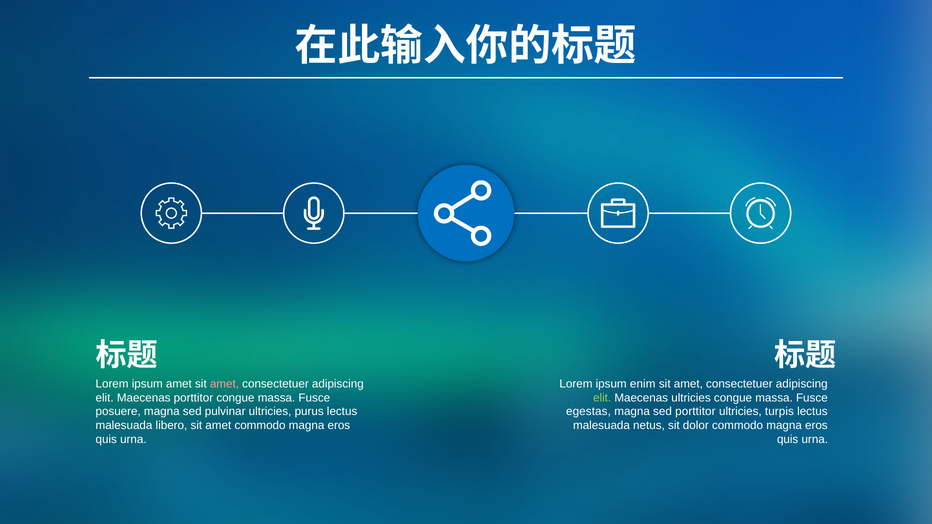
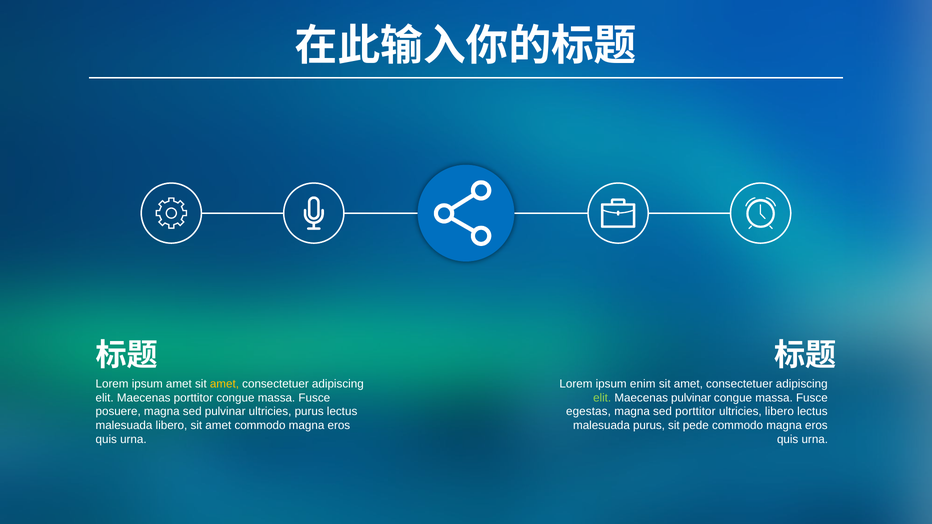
amet at (224, 384) colour: pink -> yellow
Maecenas ultricies: ultricies -> pulvinar
ultricies turpis: turpis -> libero
malesuada netus: netus -> purus
dolor: dolor -> pede
